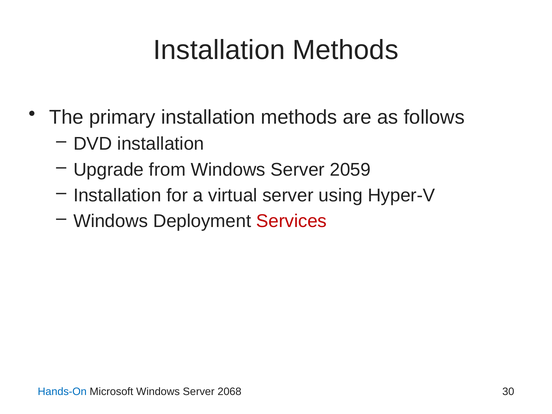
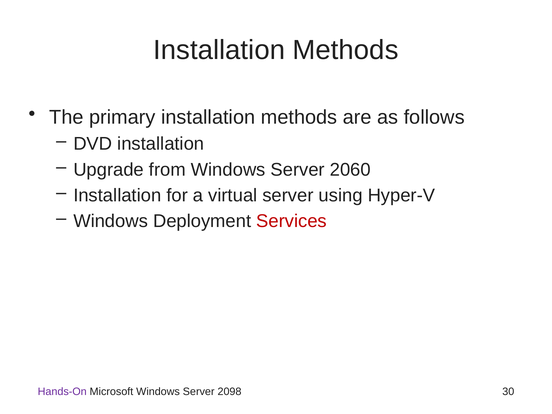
2059: 2059 -> 2060
Hands-On colour: blue -> purple
2068: 2068 -> 2098
